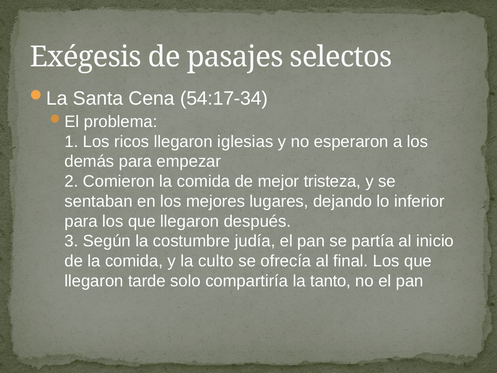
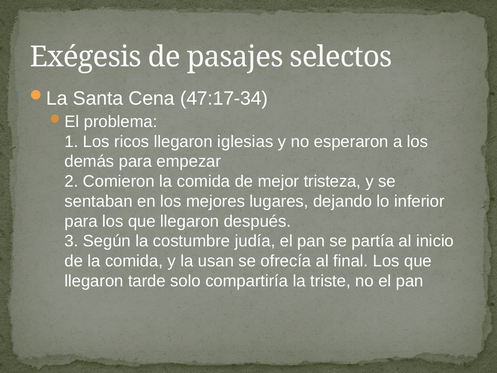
54:17-34: 54:17-34 -> 47:17-34
culto: culto -> usan
tanto: tanto -> triste
